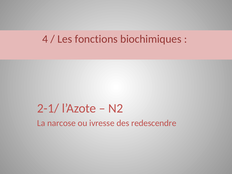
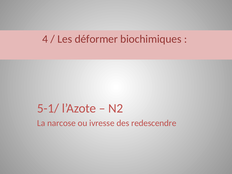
fonctions: fonctions -> déformer
2-1/: 2-1/ -> 5-1/
